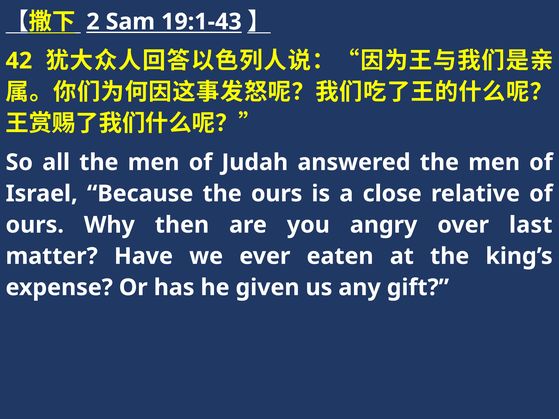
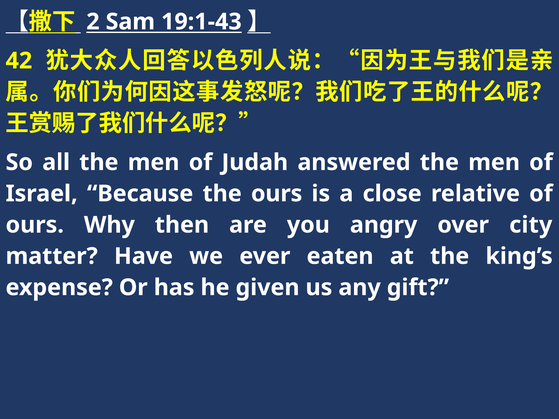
last: last -> city
